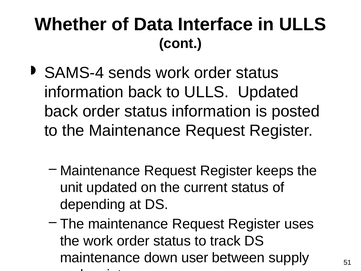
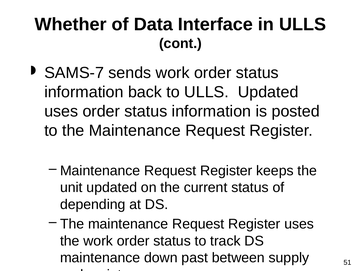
SAMS-4: SAMS-4 -> SAMS-7
back at (61, 111): back -> uses
user: user -> past
